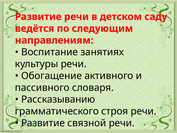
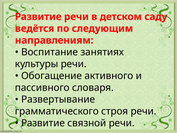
Рассказыванию: Рассказыванию -> Развертывание
